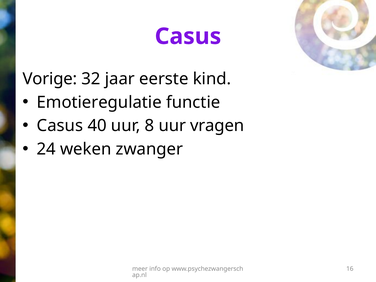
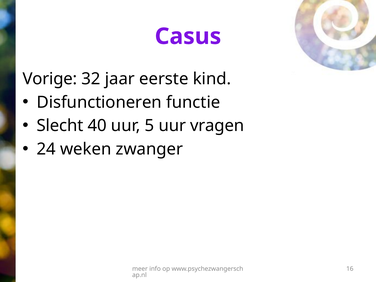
Emotieregulatie: Emotieregulatie -> Disfunctioneren
Casus at (60, 126): Casus -> Slecht
8: 8 -> 5
